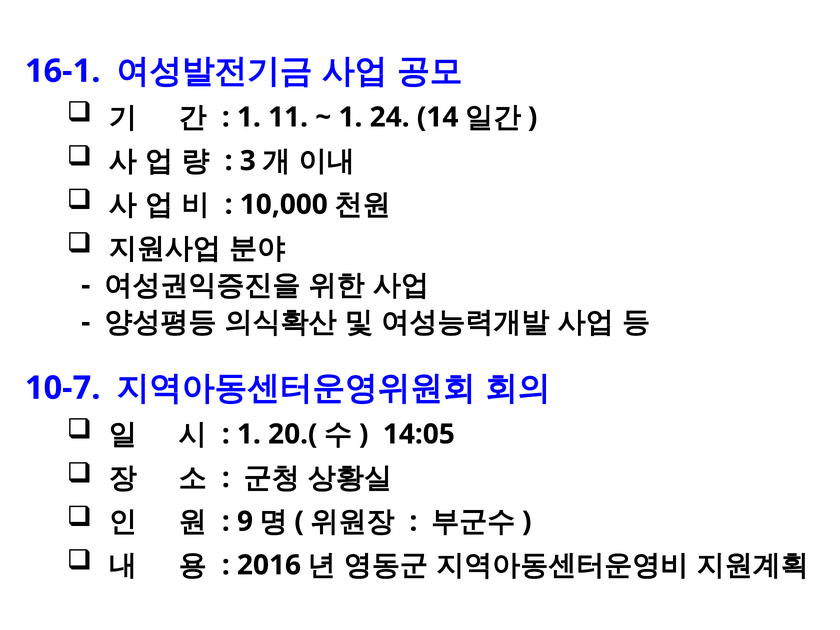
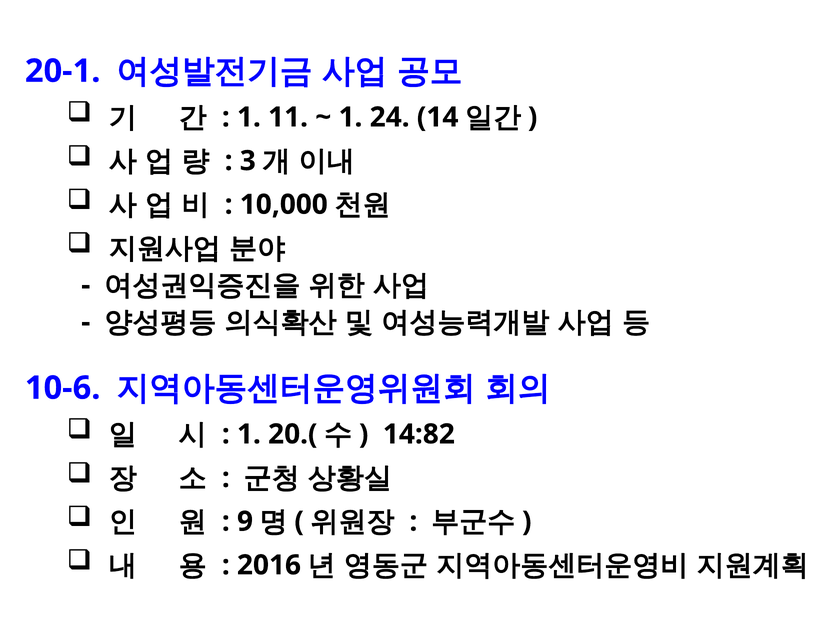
16-1: 16-1 -> 20-1
10-7: 10-7 -> 10-6
14:05: 14:05 -> 14:82
